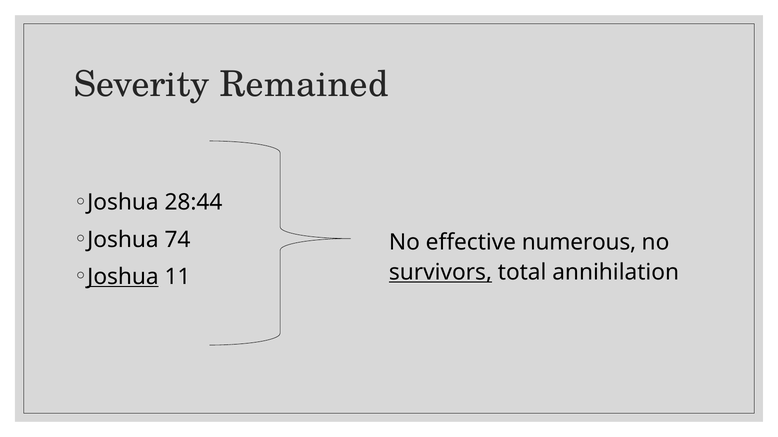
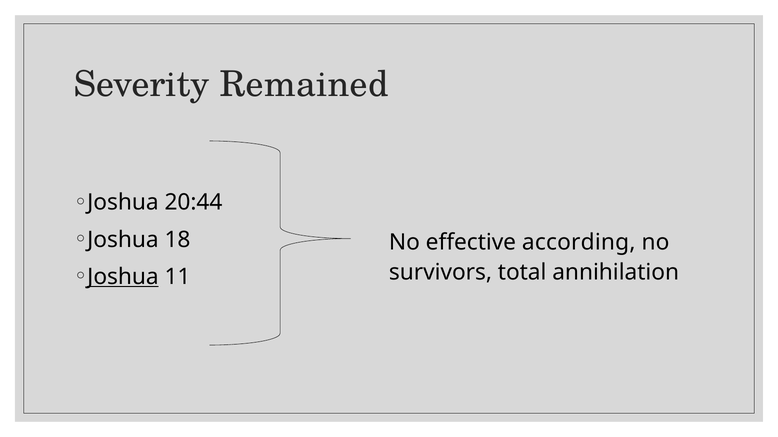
28:44: 28:44 -> 20:44
74: 74 -> 18
numerous: numerous -> according
survivors underline: present -> none
